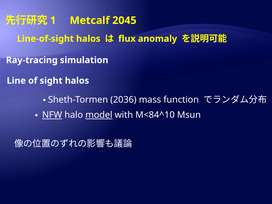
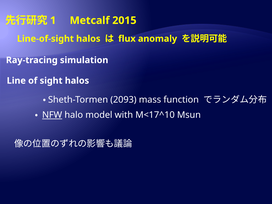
2045: 2045 -> 2015
2036: 2036 -> 2093
model underline: present -> none
M<84^10: M<84^10 -> M<17^10
